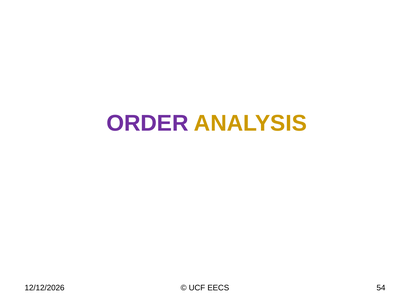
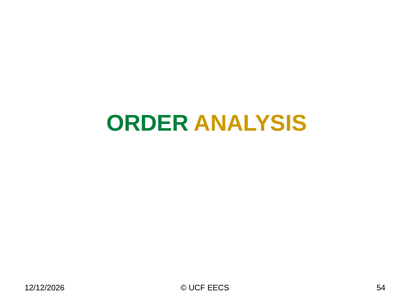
ORDER colour: purple -> green
